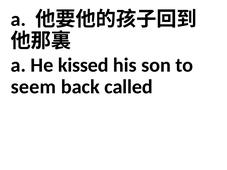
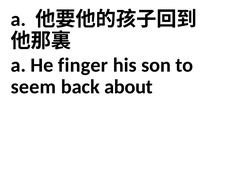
kissed: kissed -> finger
called: called -> about
